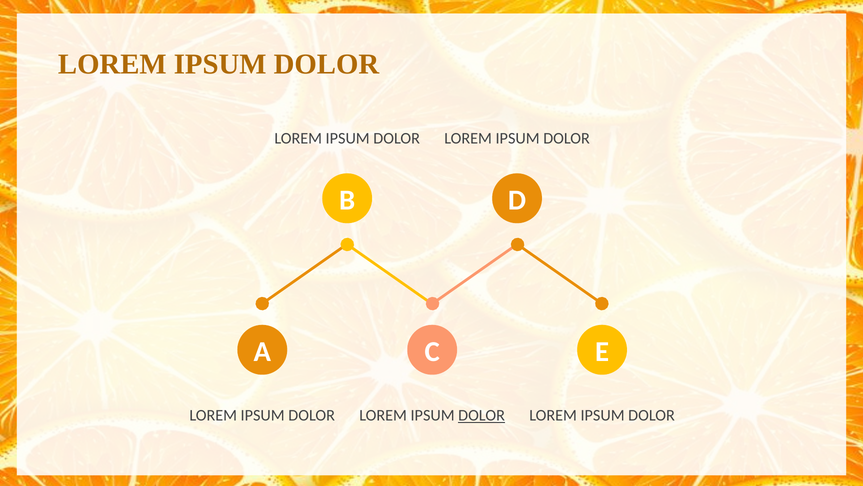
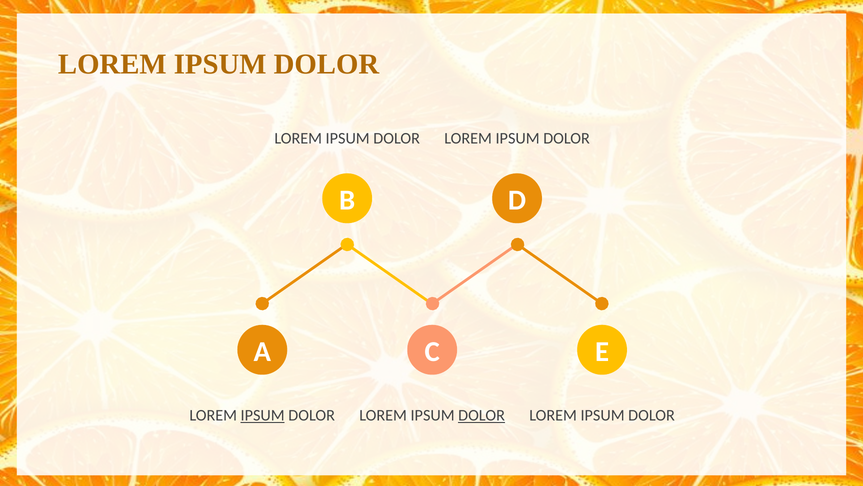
IPSUM at (263, 415) underline: none -> present
